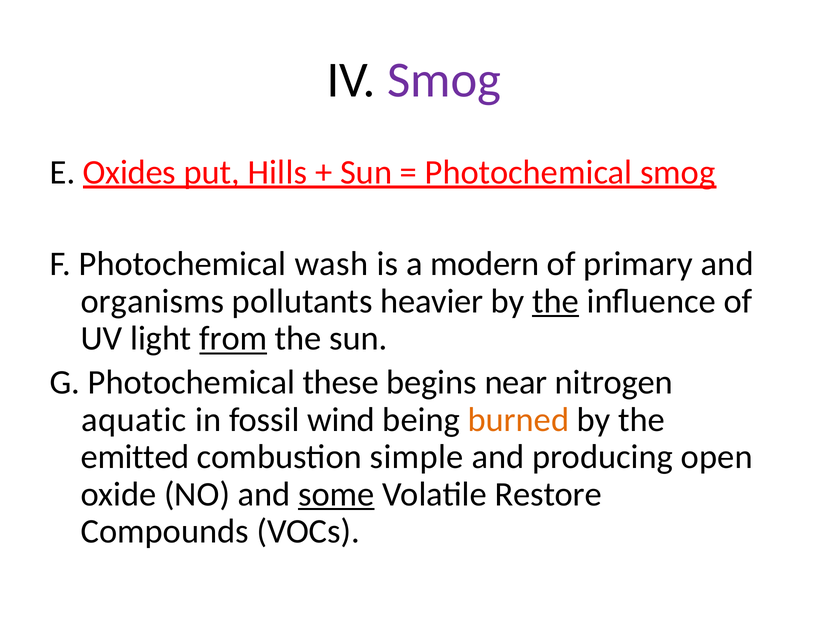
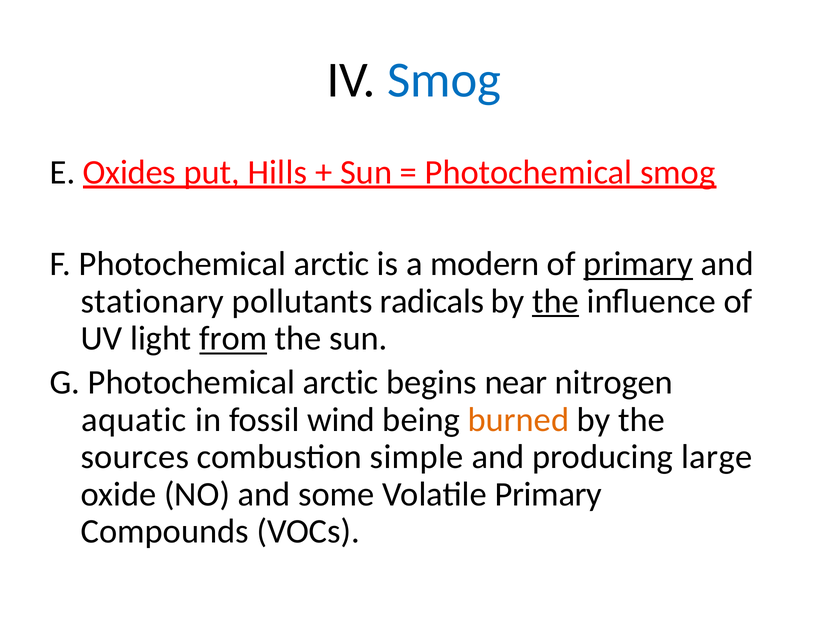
Smog at (444, 80) colour: purple -> blue
F Photochemical wash: wash -> arctic
primary at (638, 264) underline: none -> present
organisms: organisms -> stationary
heavier: heavier -> radicals
G Photochemical these: these -> arctic
emitted: emitted -> sources
open: open -> large
some underline: present -> none
Volatile Restore: Restore -> Primary
